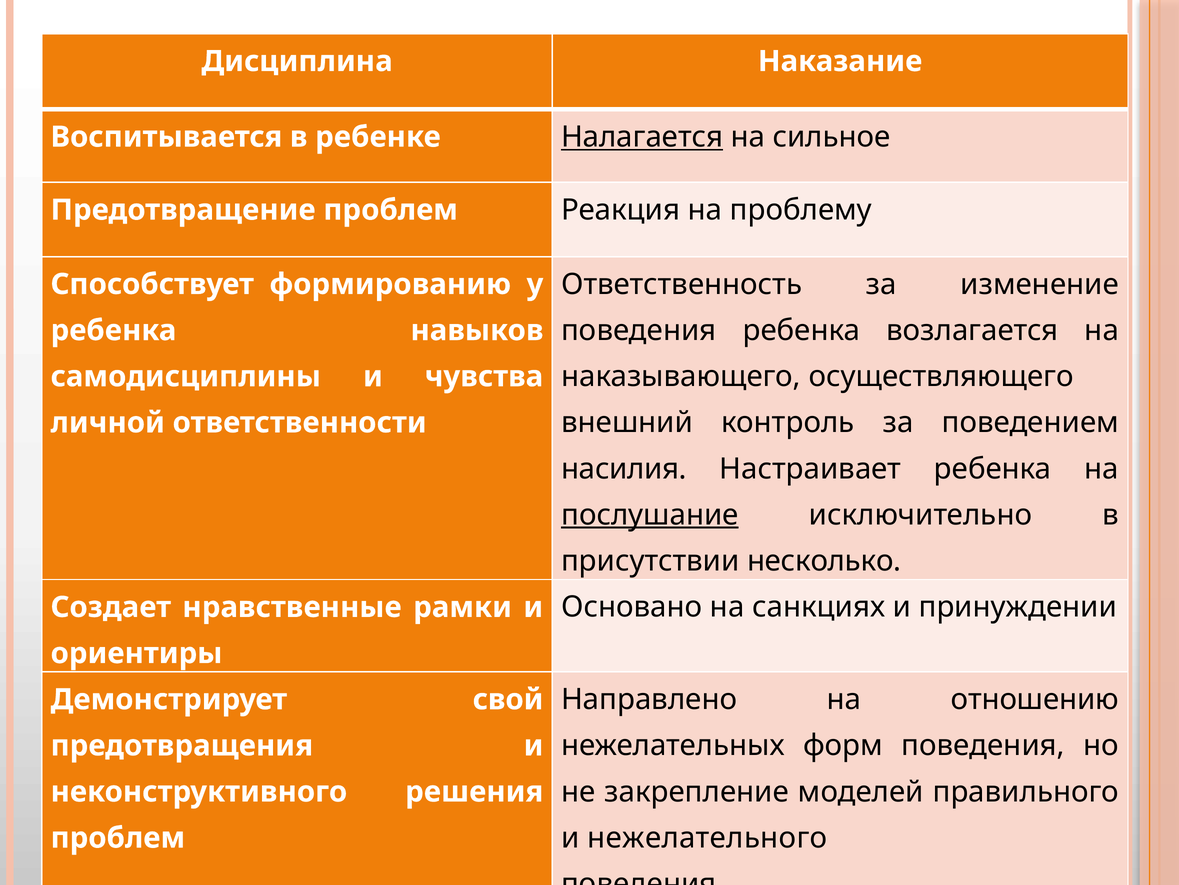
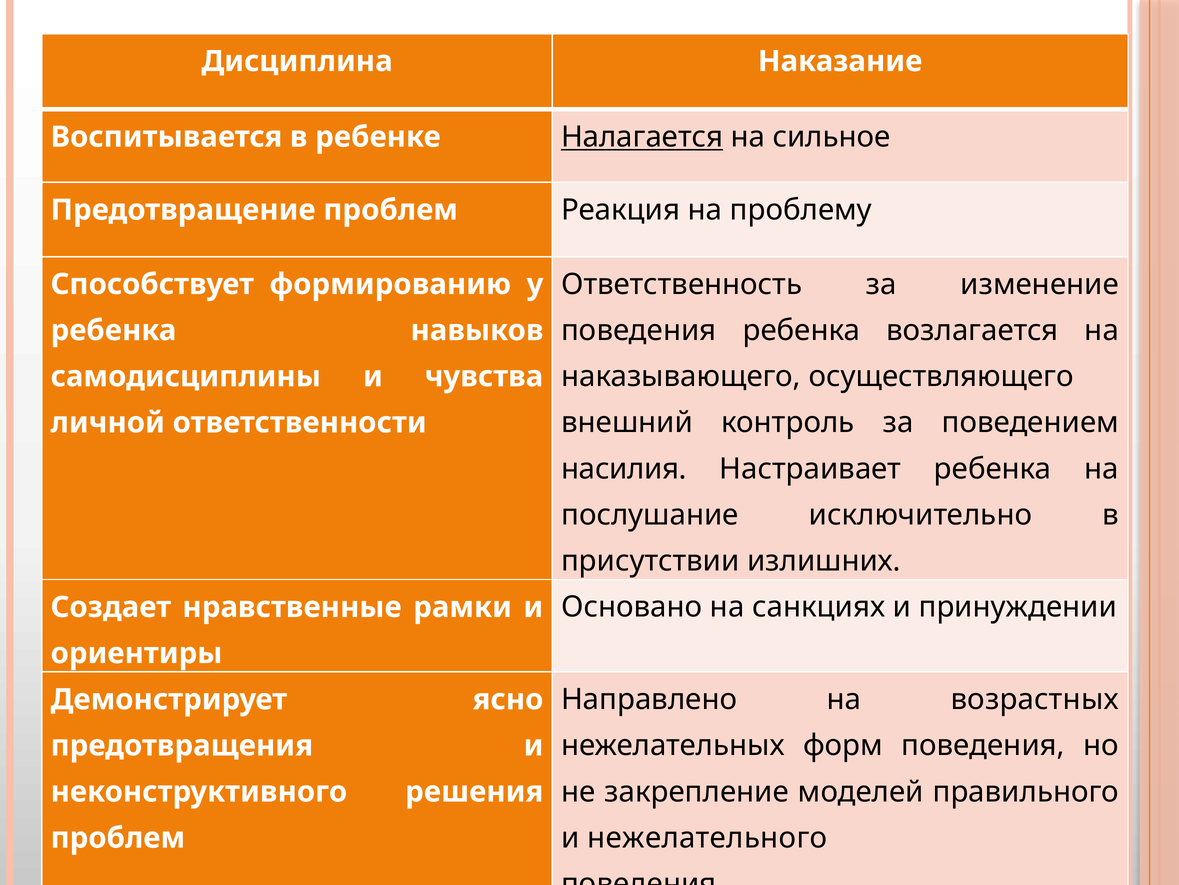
послушание underline: present -> none
несколько: несколько -> излишних
отношению: отношению -> возрастных
свой: свой -> ясно
